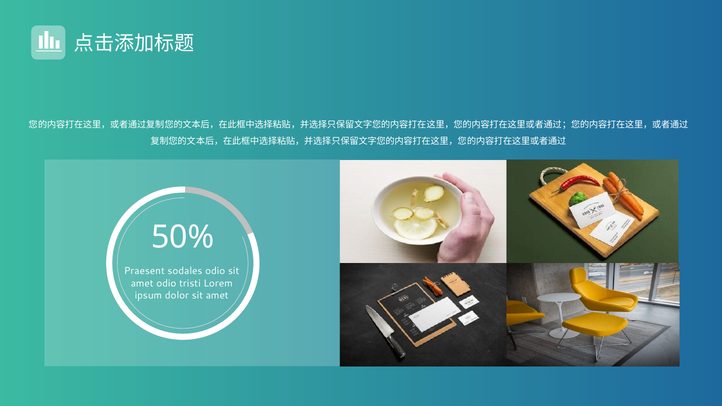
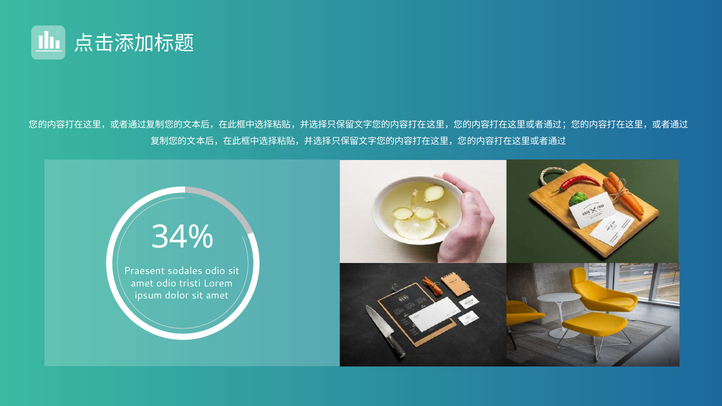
50%: 50% -> 34%
